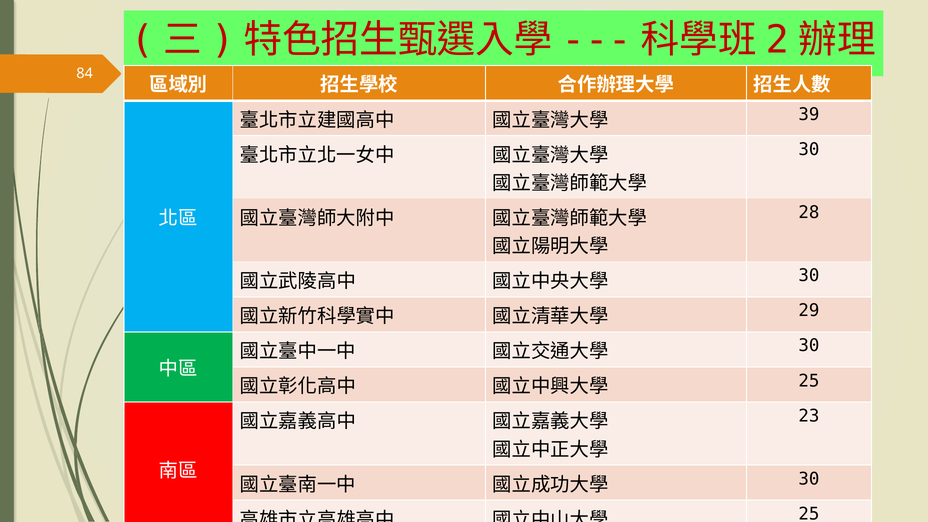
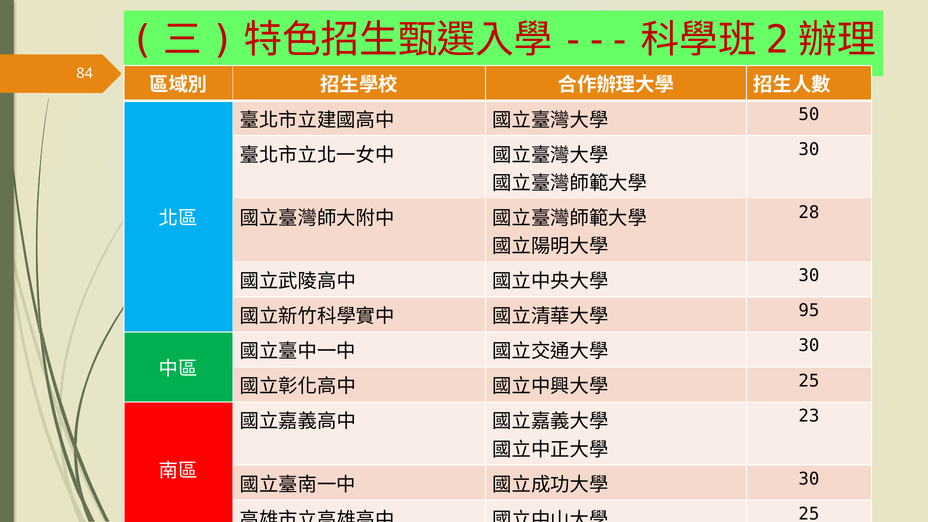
39: 39 -> 50
29: 29 -> 95
